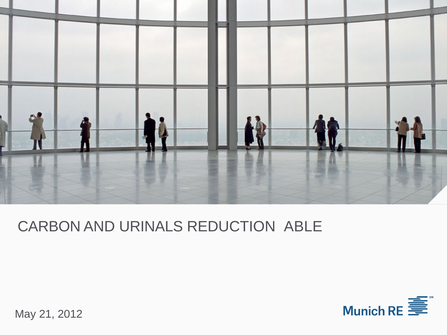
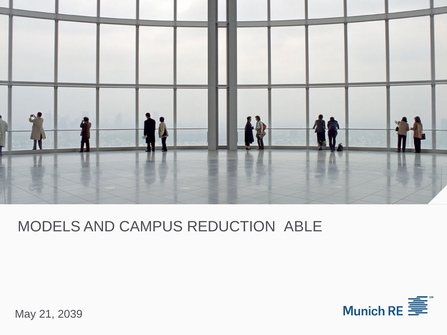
CARBON: CARBON -> MODELS
URINALS: URINALS -> CAMPUS
2012: 2012 -> 2039
